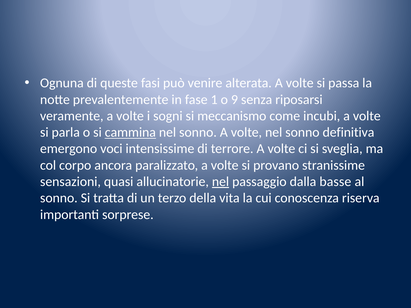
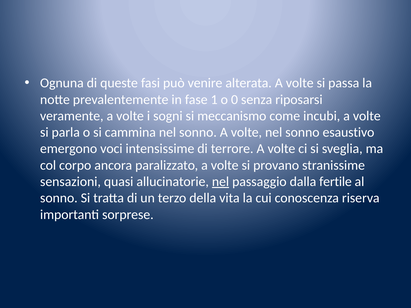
9: 9 -> 0
cammina underline: present -> none
definitiva: definitiva -> esaustivo
basse: basse -> fertile
